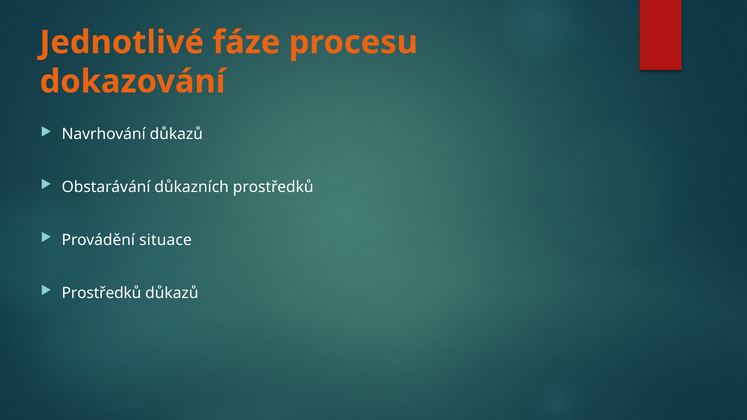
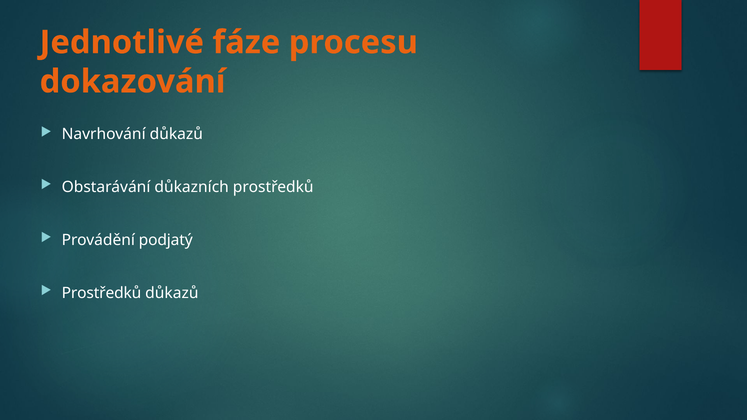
situace: situace -> podjatý
